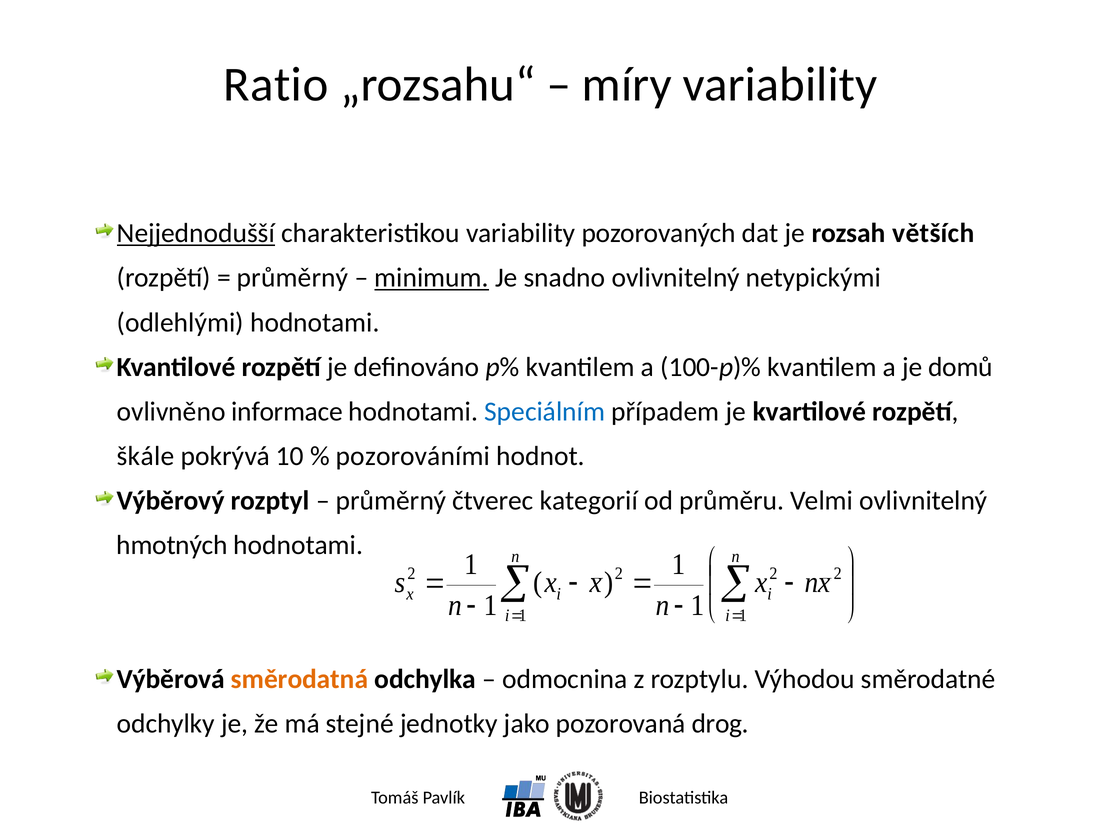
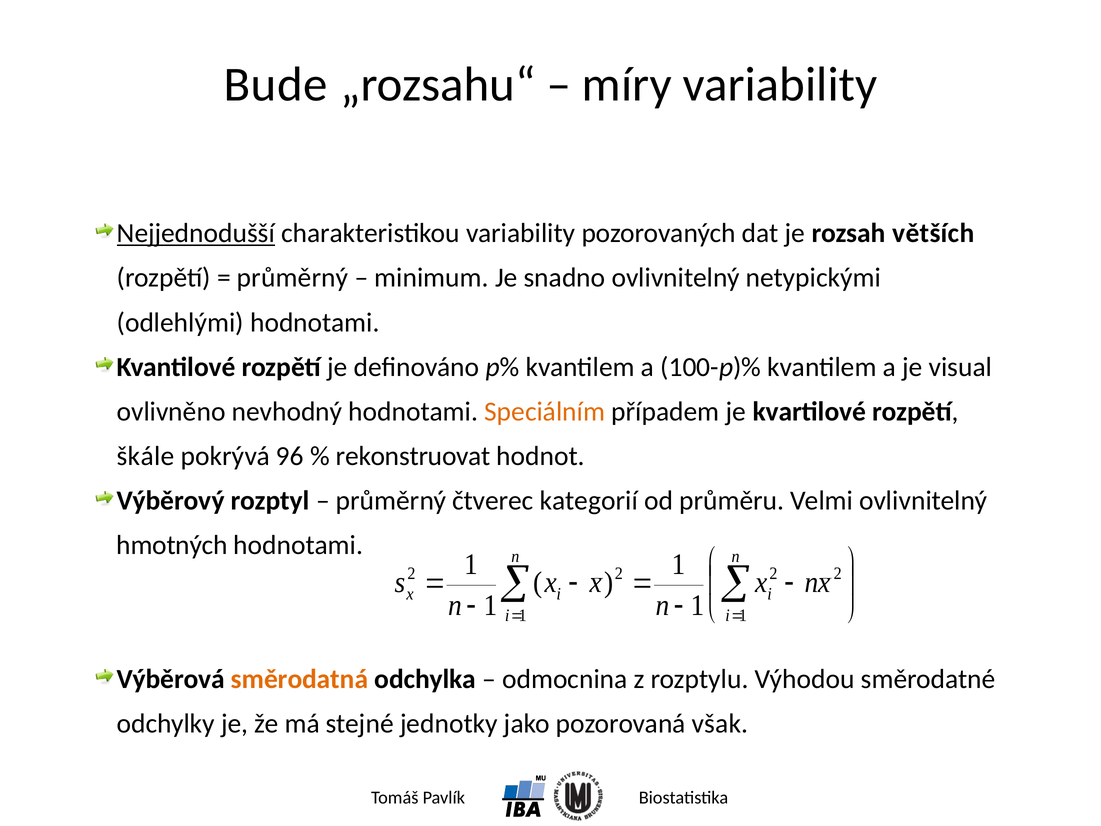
Ratio: Ratio -> Bude
minimum underline: present -> none
domů: domů -> visual
informace: informace -> nevhodný
Speciálním colour: blue -> orange
10: 10 -> 96
pozorováními: pozorováními -> rekonstruovat
drog: drog -> však
